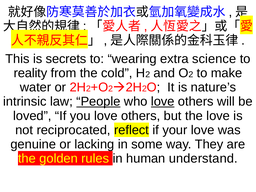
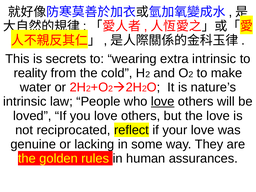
extra science: science -> intrinsic
People underline: present -> none
understand: understand -> assurances
